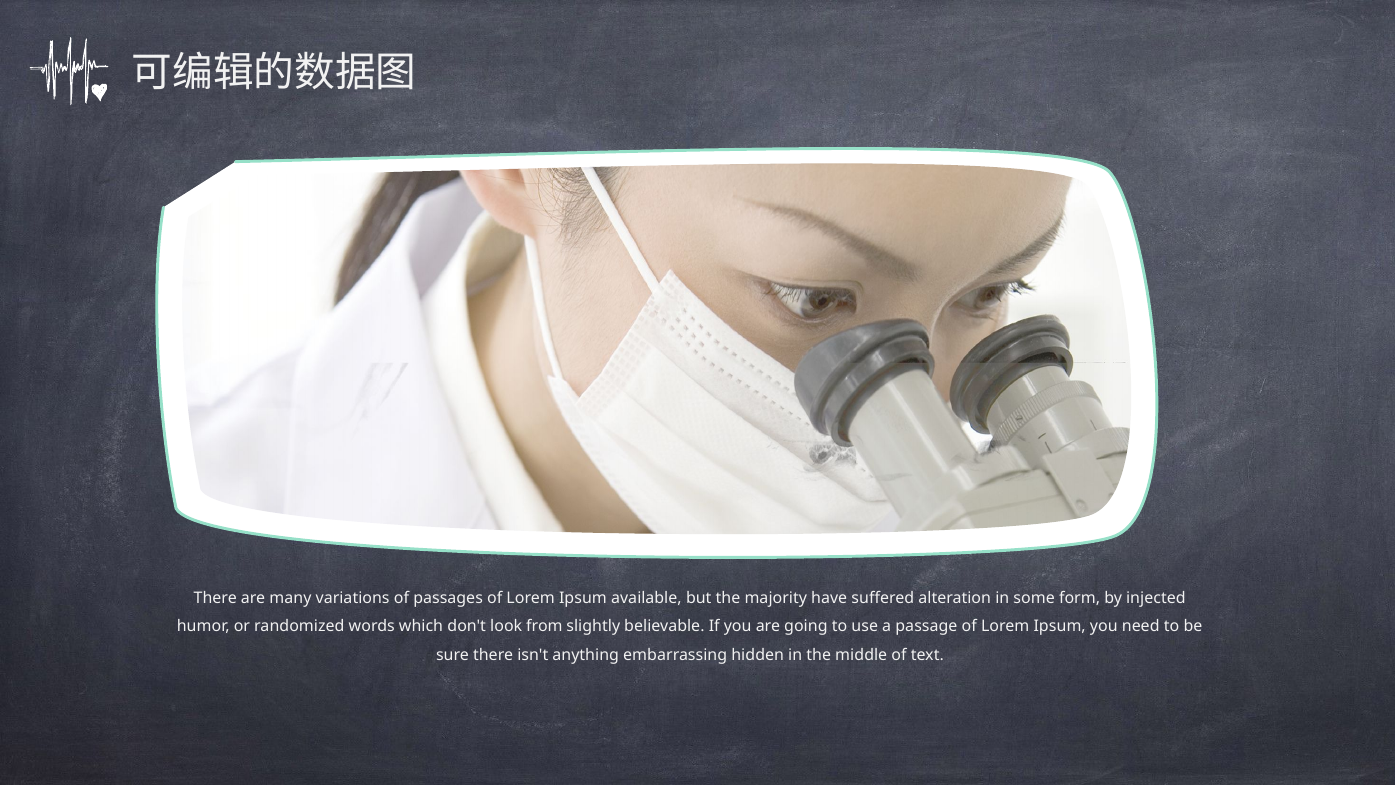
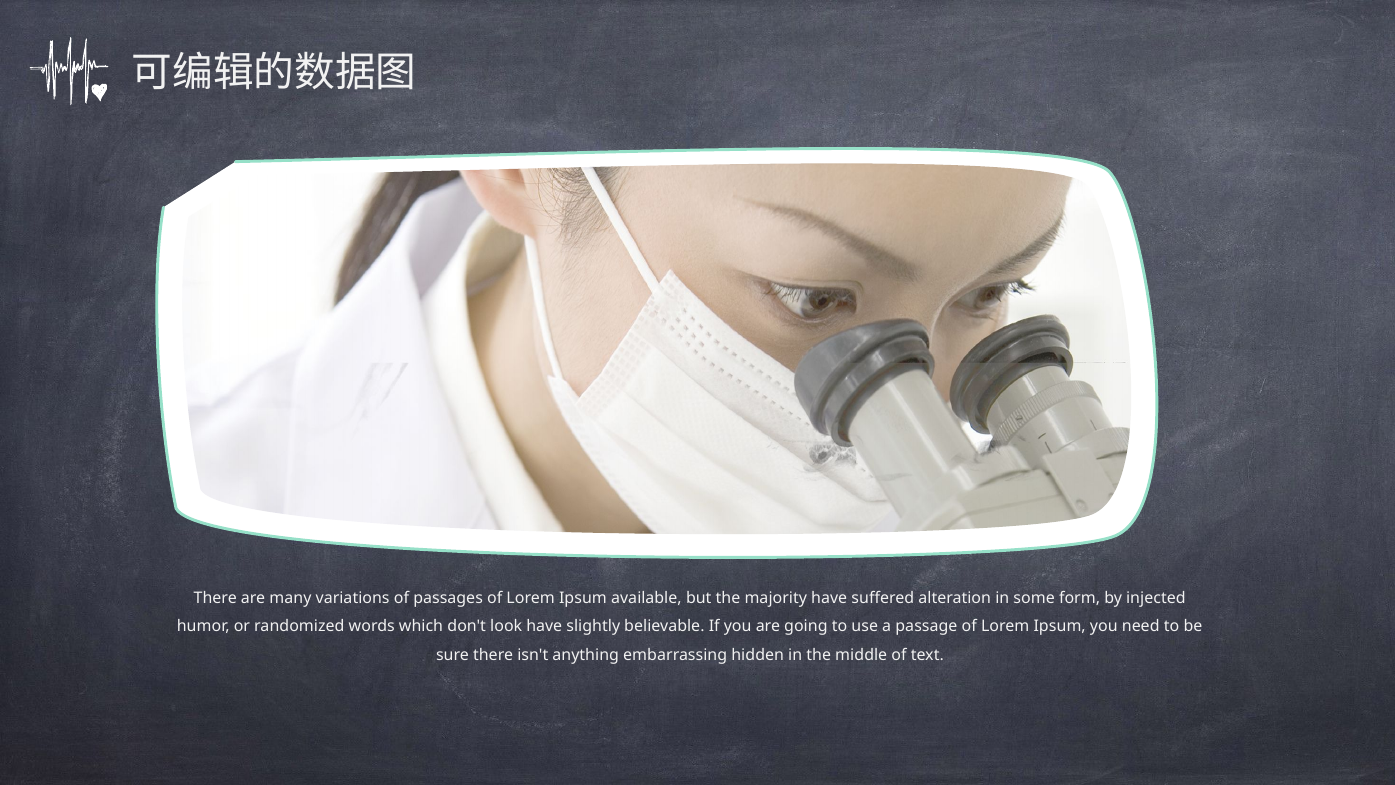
look from: from -> have
